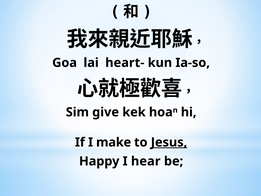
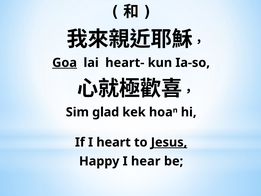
Goa underline: none -> present
give: give -> glad
make: make -> heart
